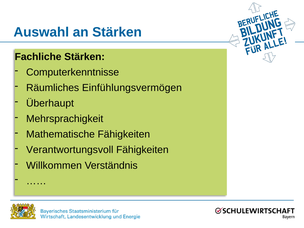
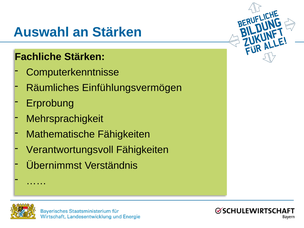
Überhaupt: Überhaupt -> Erprobung
Willkommen: Willkommen -> Übernimmst
